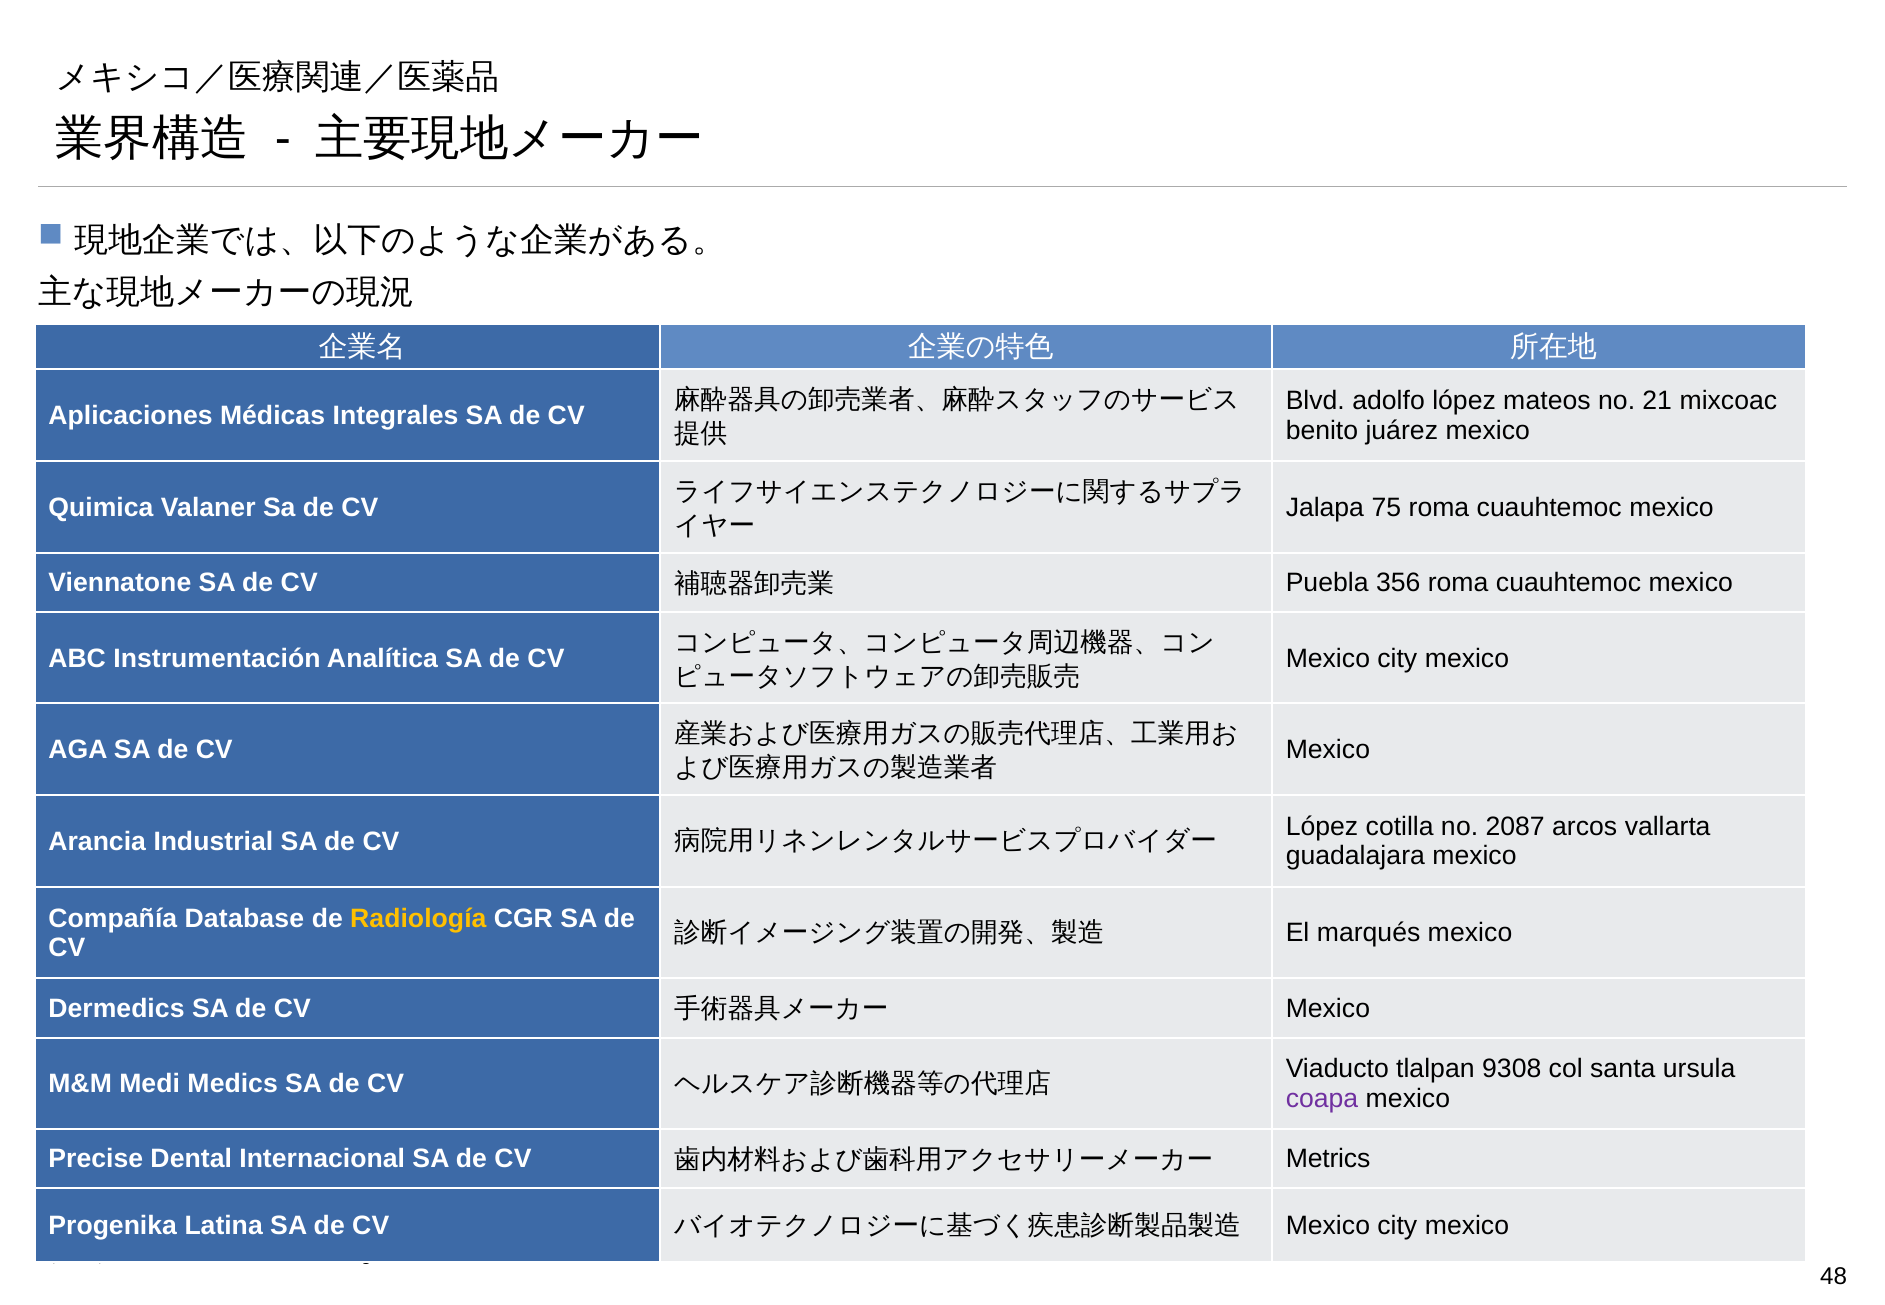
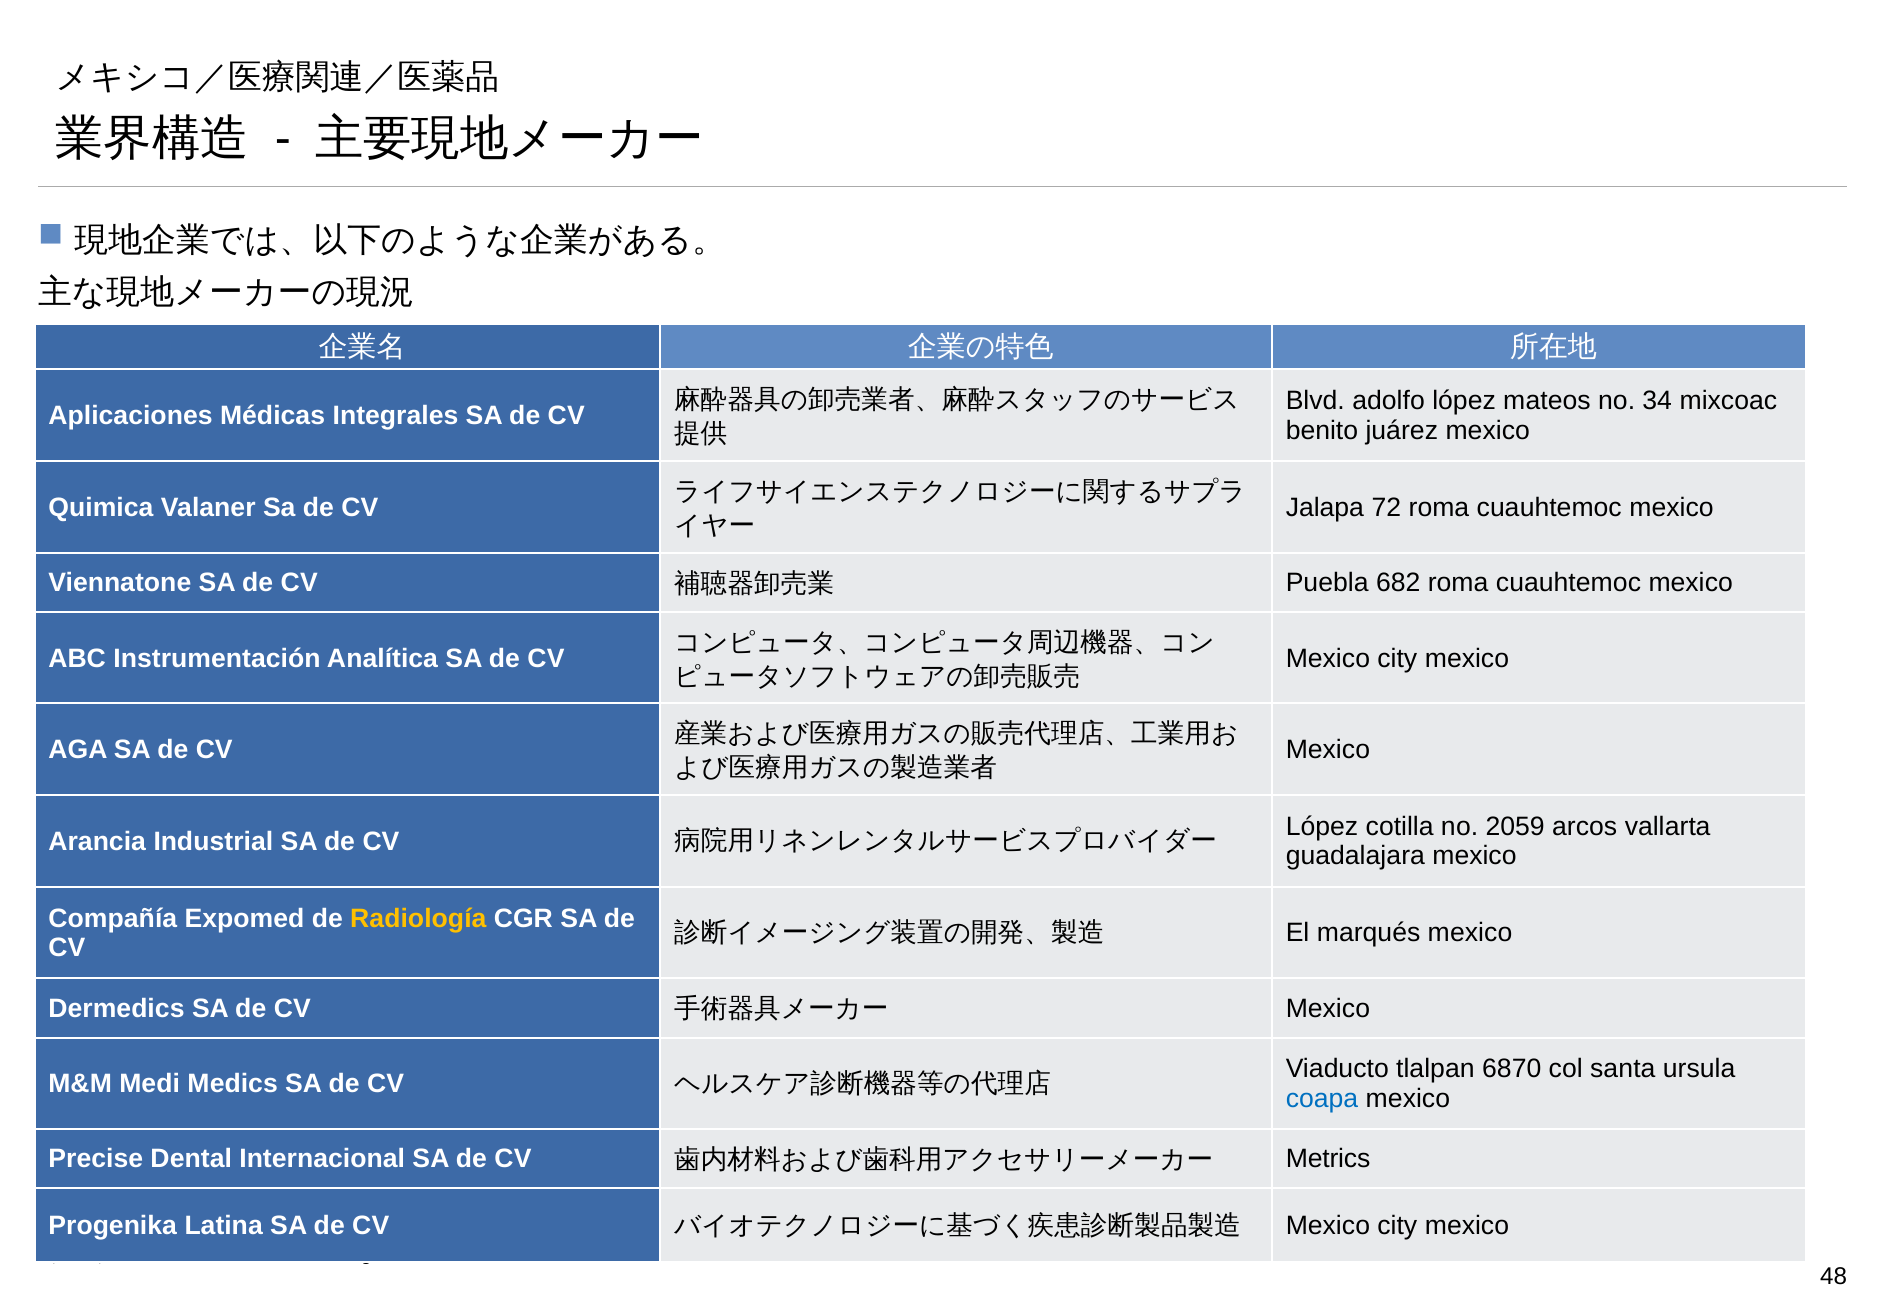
21: 21 -> 34
75: 75 -> 72
356: 356 -> 682
2087: 2087 -> 2059
Database: Database -> Expomed
9308: 9308 -> 6870
coapa colour: purple -> blue
